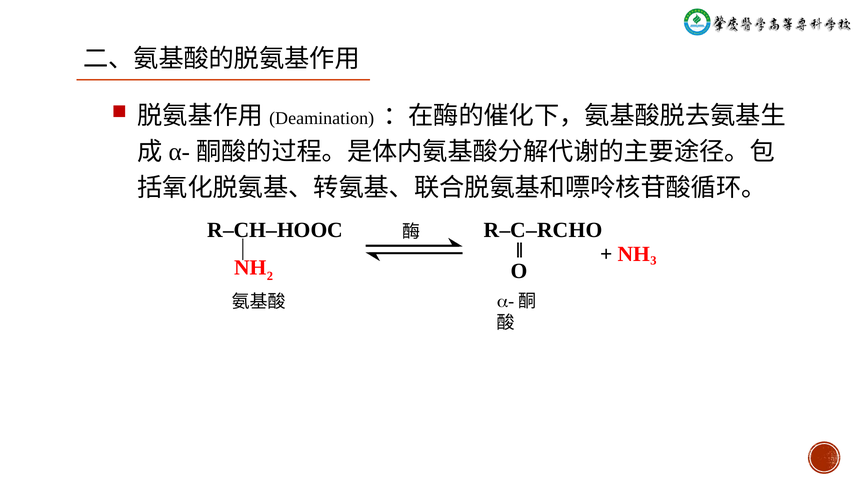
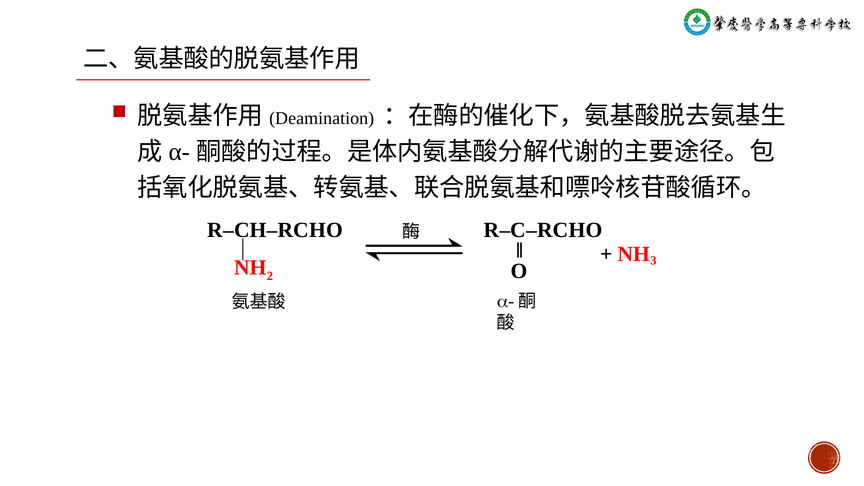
R‒CH‒HOOC: R‒CH‒HOOC -> R‒CH‒RCHO
